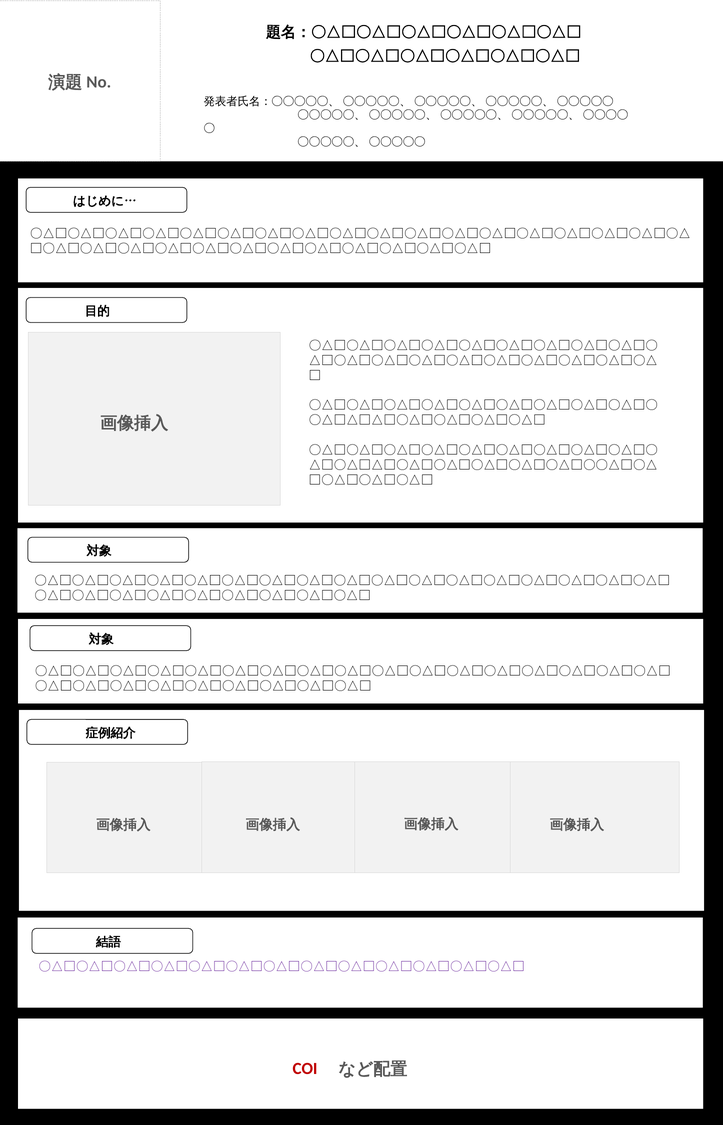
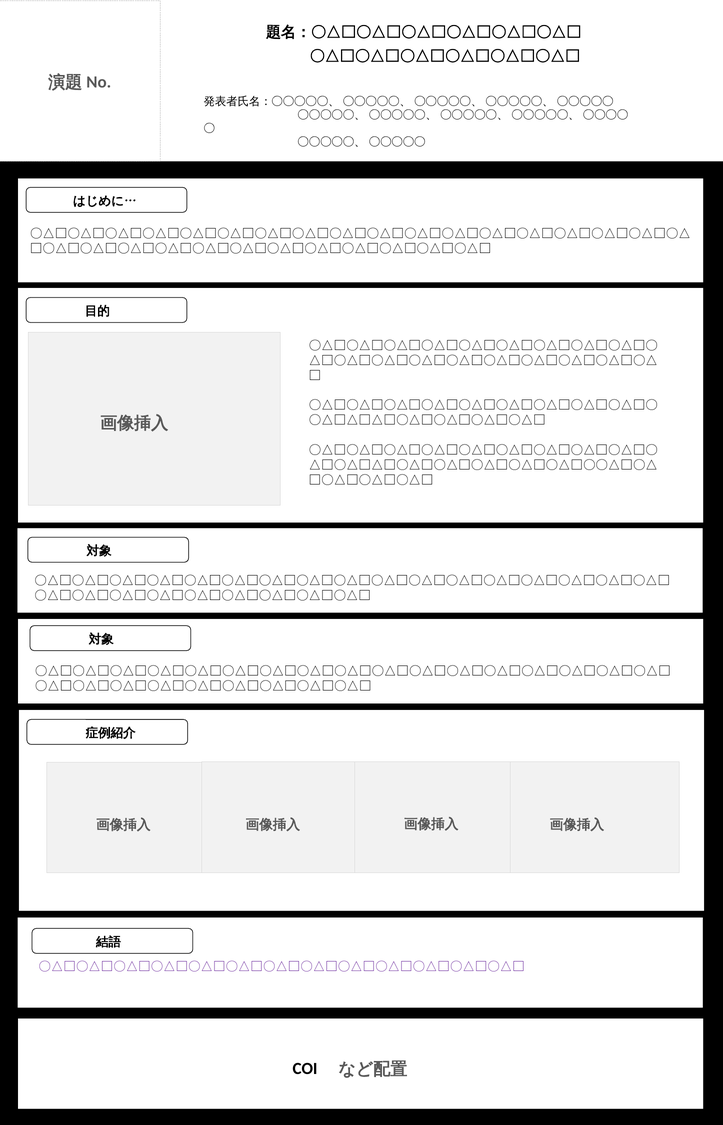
COI colour: red -> black
